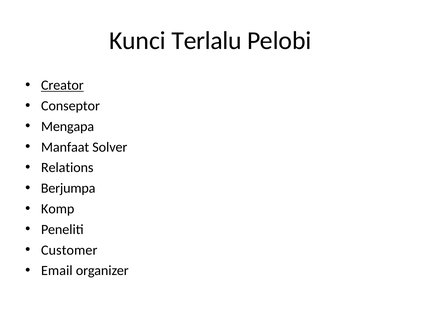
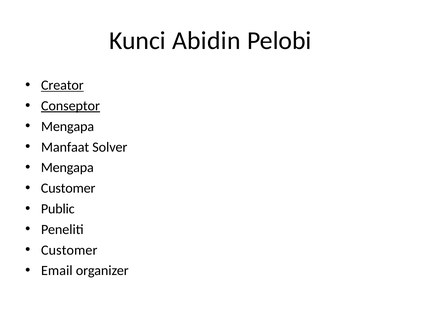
Terlalu: Terlalu -> Abidin
Conseptor underline: none -> present
Relations at (67, 168): Relations -> Mengapa
Berjumpa at (68, 188): Berjumpa -> Customer
Komp: Komp -> Public
